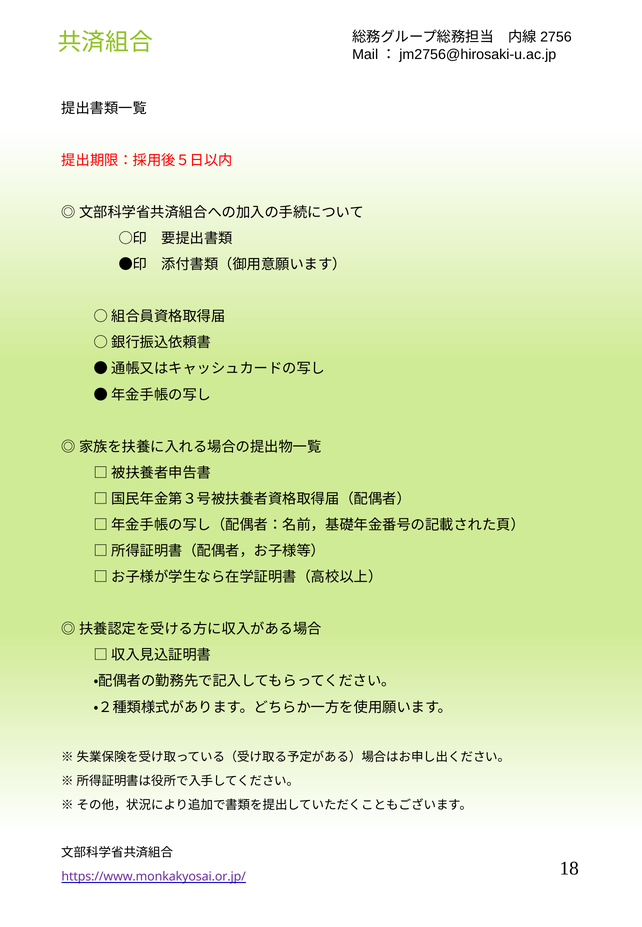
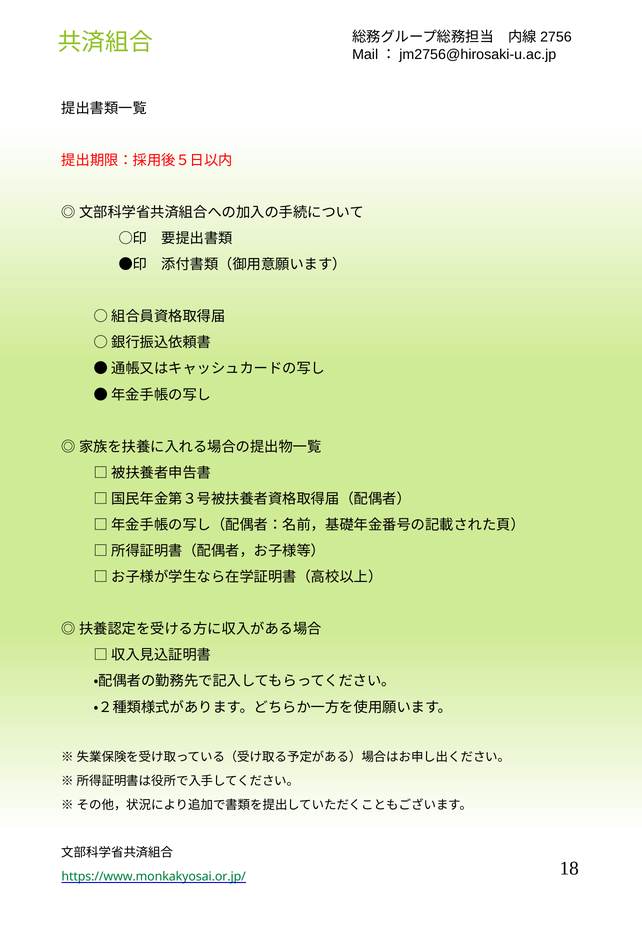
https://www.monkakyosai.or.jp/ colour: purple -> green
